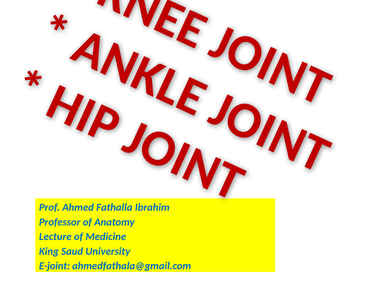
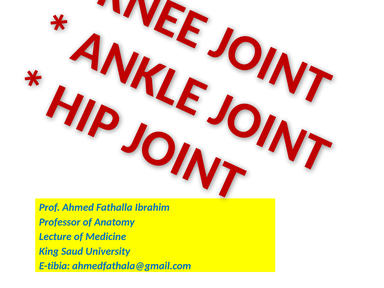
E-joint: E-joint -> E-tibia
